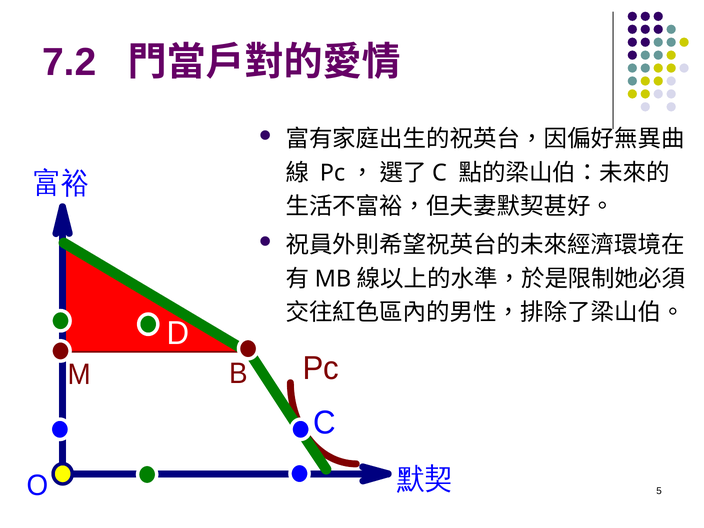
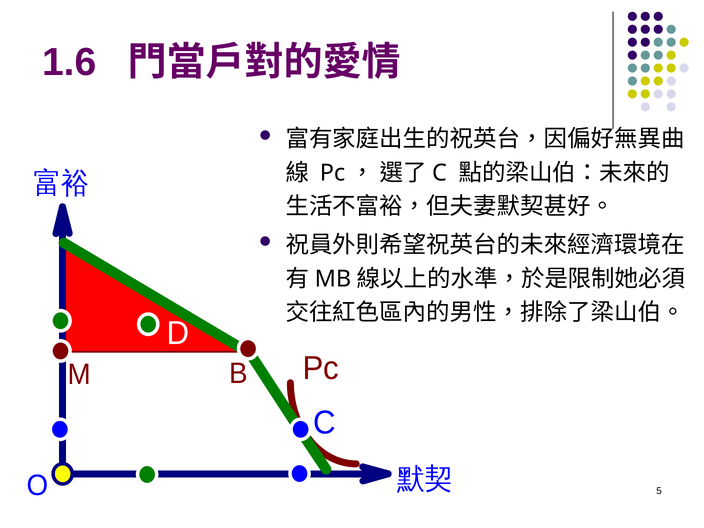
7.2: 7.2 -> 1.6
